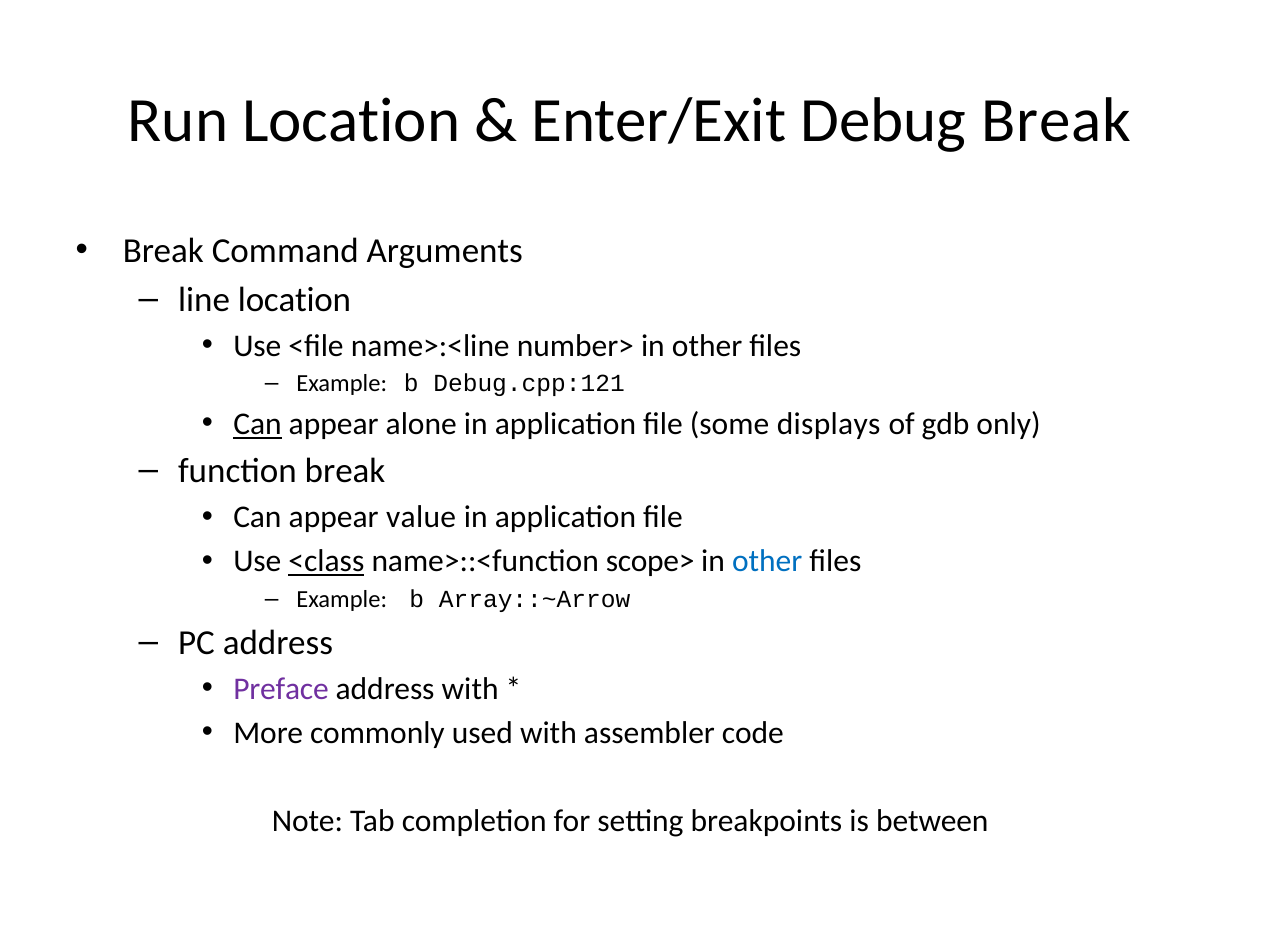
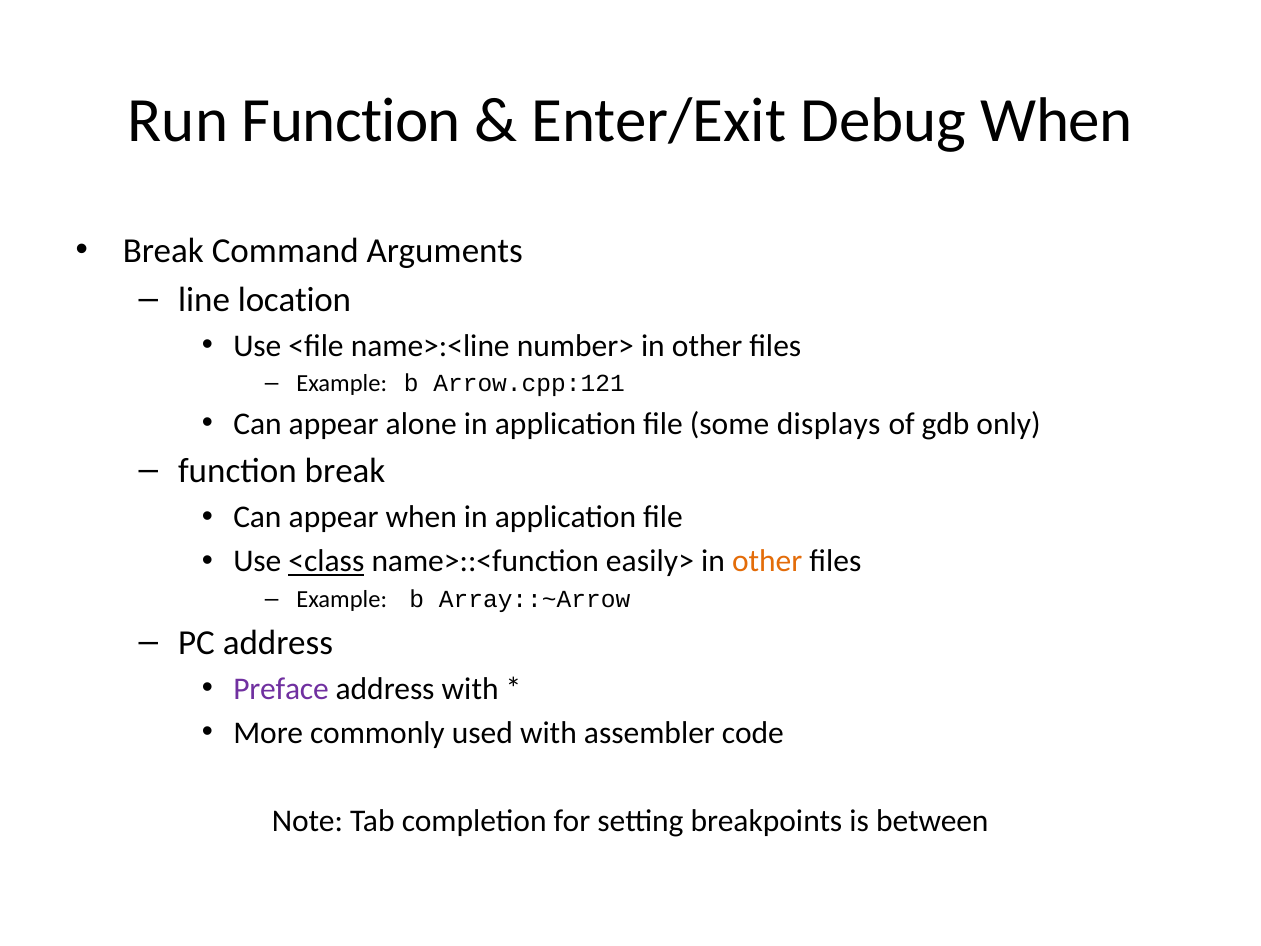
Run Location: Location -> Function
Debug Break: Break -> When
Debug.cpp:121: Debug.cpp:121 -> Arrow.cpp:121
Can at (257, 424) underline: present -> none
appear value: value -> when
scope>: scope> -> easily>
other at (767, 561) colour: blue -> orange
